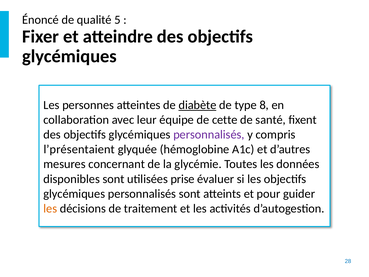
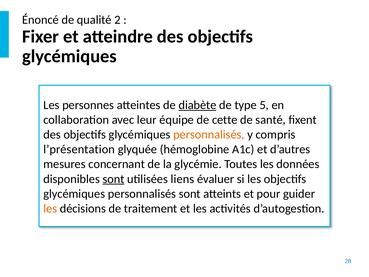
5: 5 -> 2
8: 8 -> 5
personnalisés at (209, 135) colour: purple -> orange
l’présentaient: l’présentaient -> l’présentation
sont at (113, 179) underline: none -> present
prise: prise -> liens
